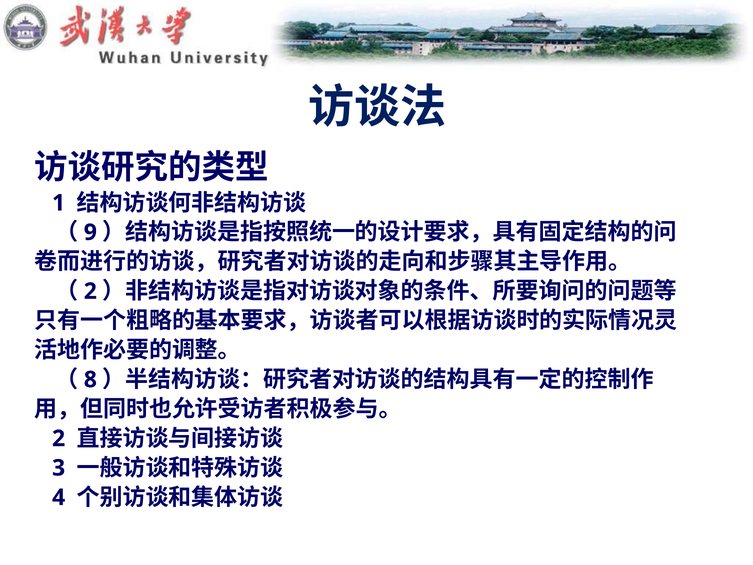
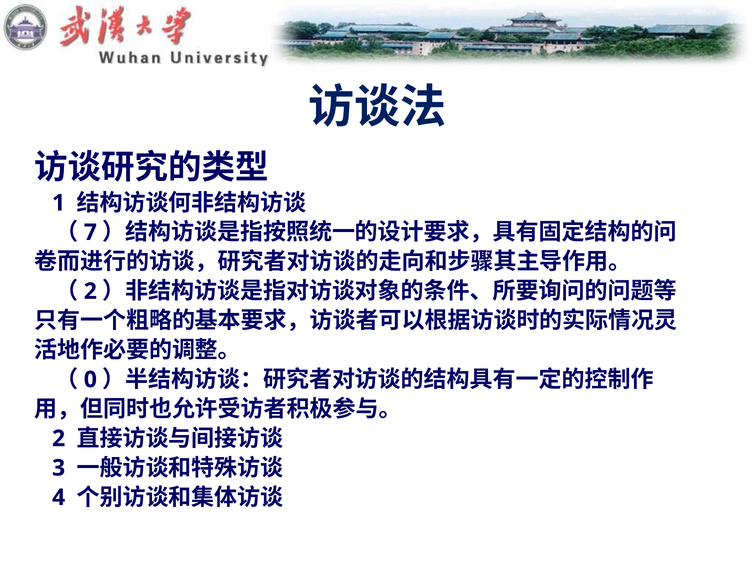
9: 9 -> 7
8: 8 -> 0
